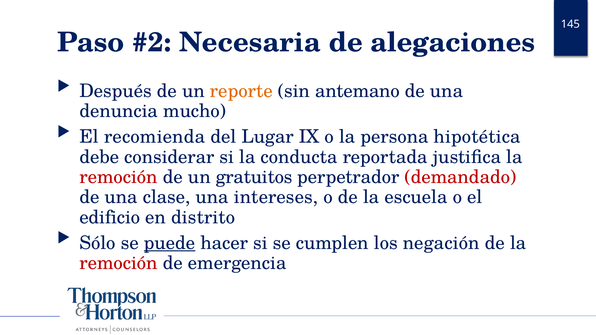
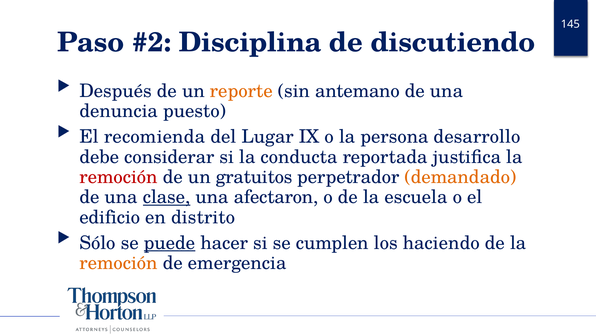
Necesaria: Necesaria -> Disciplina
alegaciones: alegaciones -> discutiendo
mucho: mucho -> puesto
hipotética: hipotética -> desarrollo
demandado colour: red -> orange
clase underline: none -> present
intereses: intereses -> afectaron
negación: negación -> haciendo
remoción at (119, 263) colour: red -> orange
